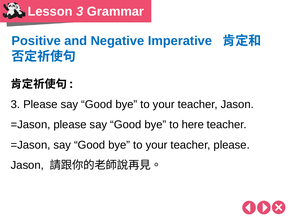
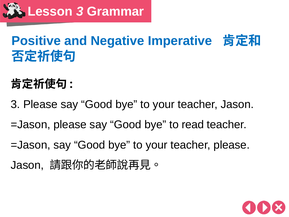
here: here -> read
